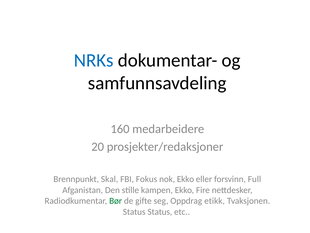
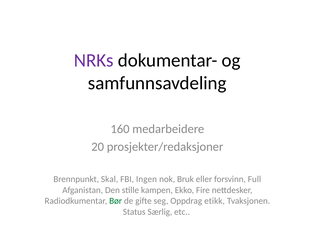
NRKs colour: blue -> purple
Fokus: Fokus -> Ingen
nok Ekko: Ekko -> Bruk
Status Status: Status -> Særlig
